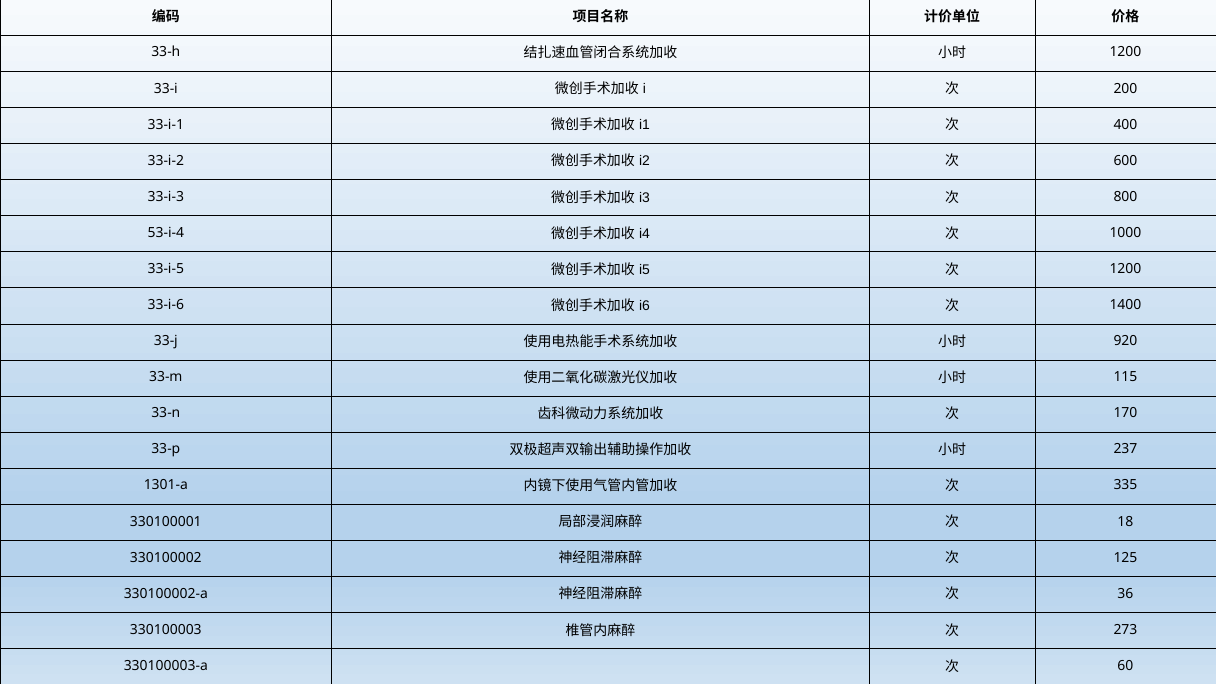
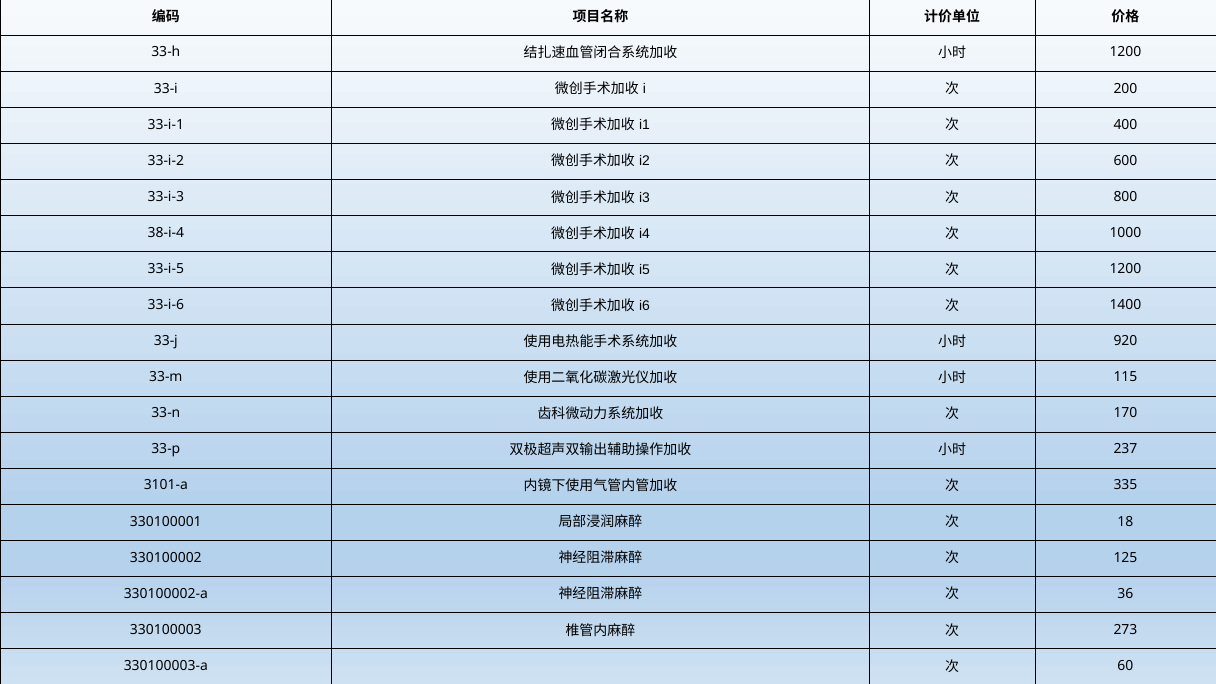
53-i-4: 53-i-4 -> 38-i-4
1301-a: 1301-a -> 3101-a
